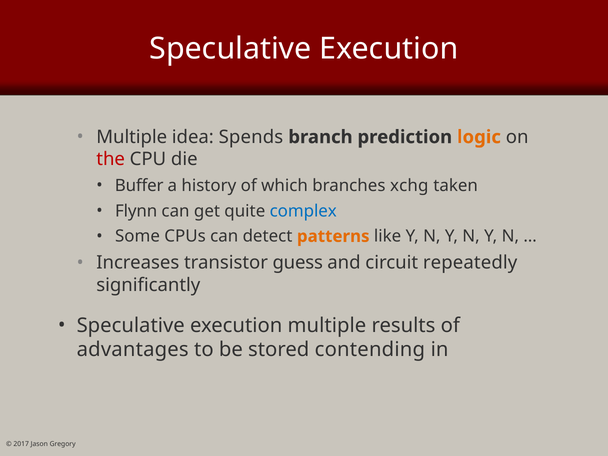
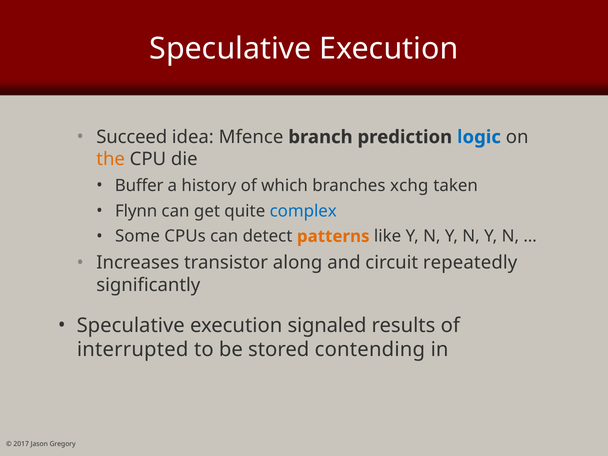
Multiple at (132, 137): Multiple -> Succeed
Spends: Spends -> Mfence
logic colour: orange -> blue
the colour: red -> orange
guess: guess -> along
execution multiple: multiple -> signaled
advantages: advantages -> interrupted
